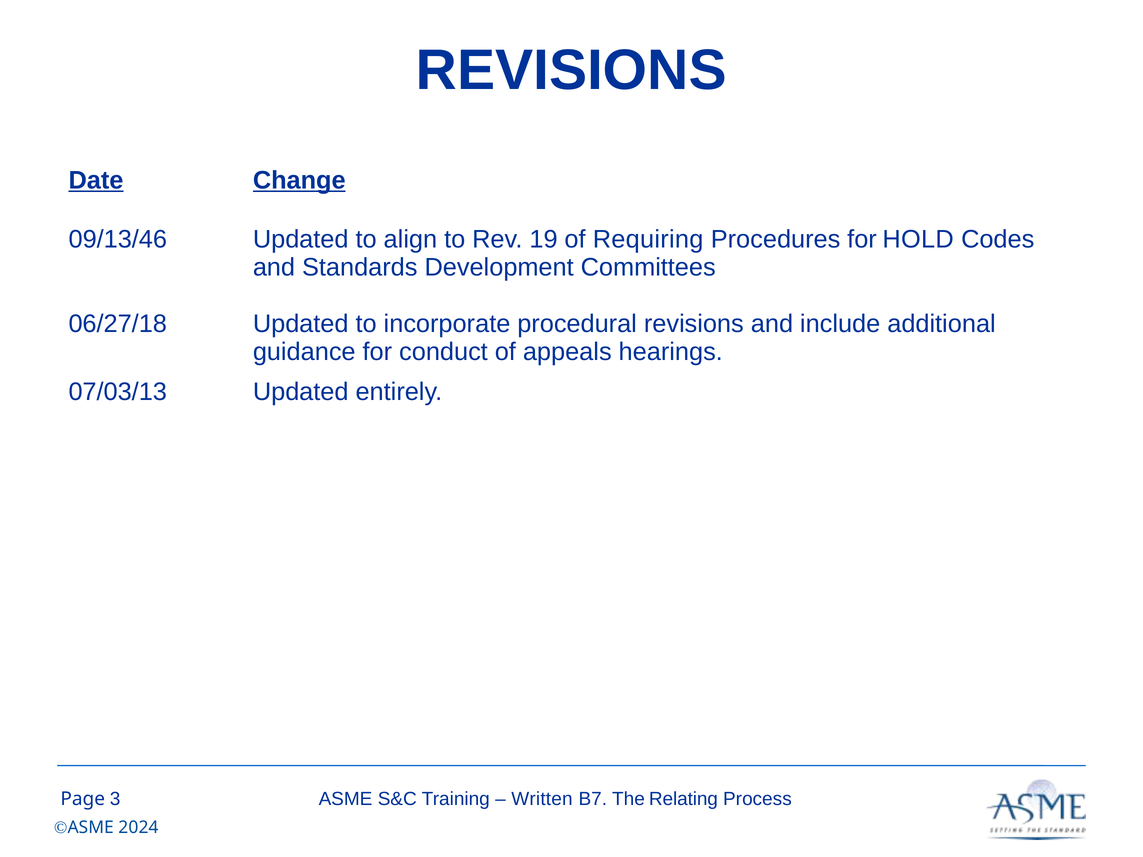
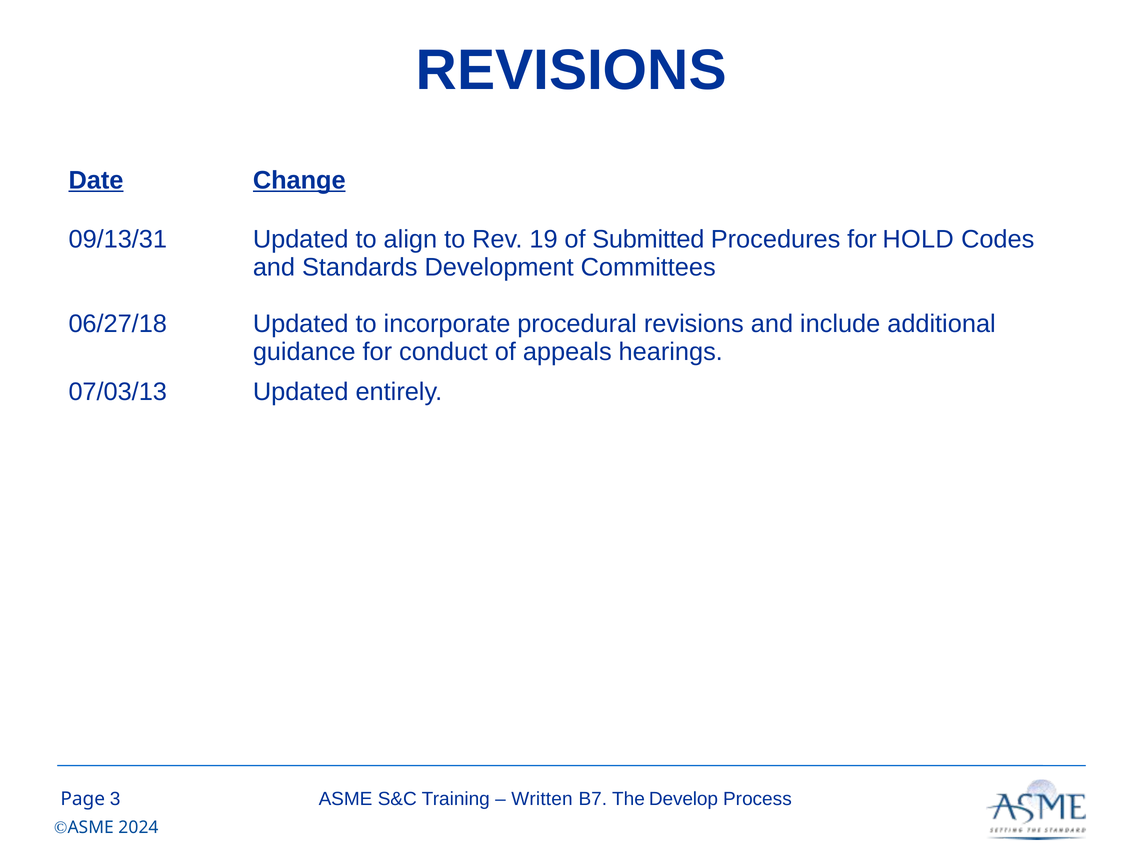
09/13/46: 09/13/46 -> 09/13/31
Requiring: Requiring -> Submitted
Relating: Relating -> Develop
